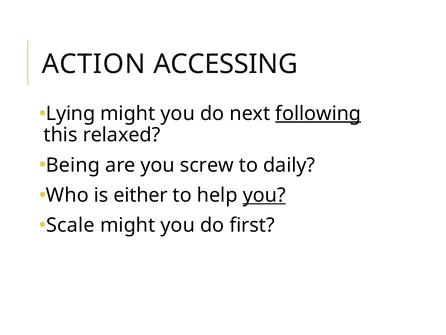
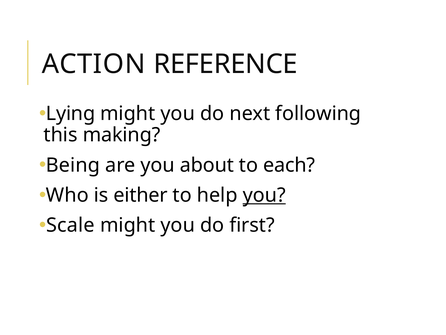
ACCESSING: ACCESSING -> REFERENCE
following underline: present -> none
relaxed: relaxed -> making
screw: screw -> about
daily: daily -> each
